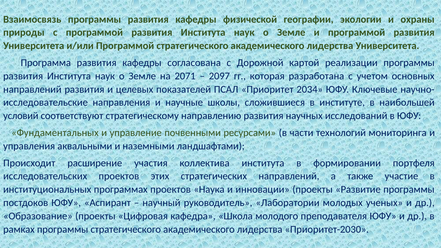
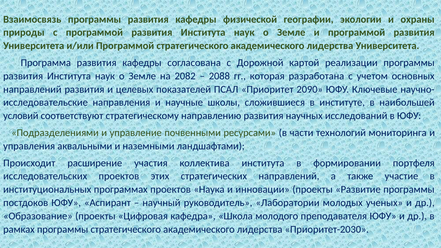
2071: 2071 -> 2082
2097: 2097 -> 2088
2034: 2034 -> 2090
Фундаментальных: Фундаментальных -> Подразделениями
